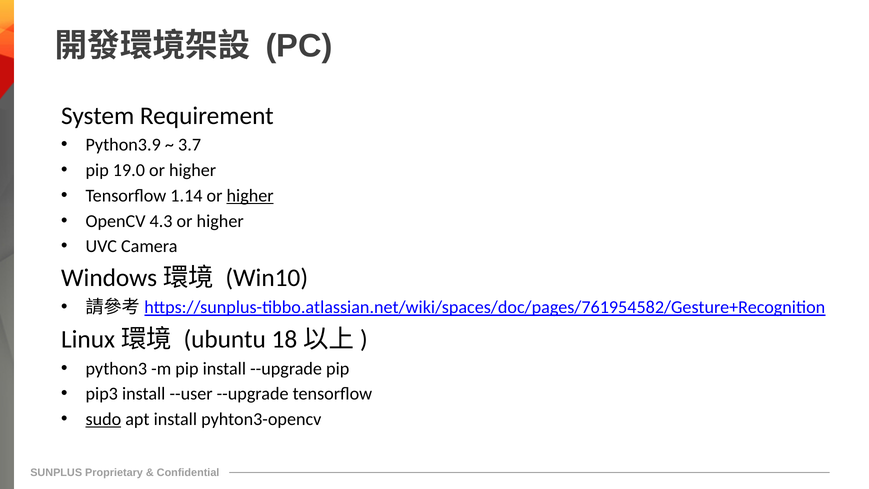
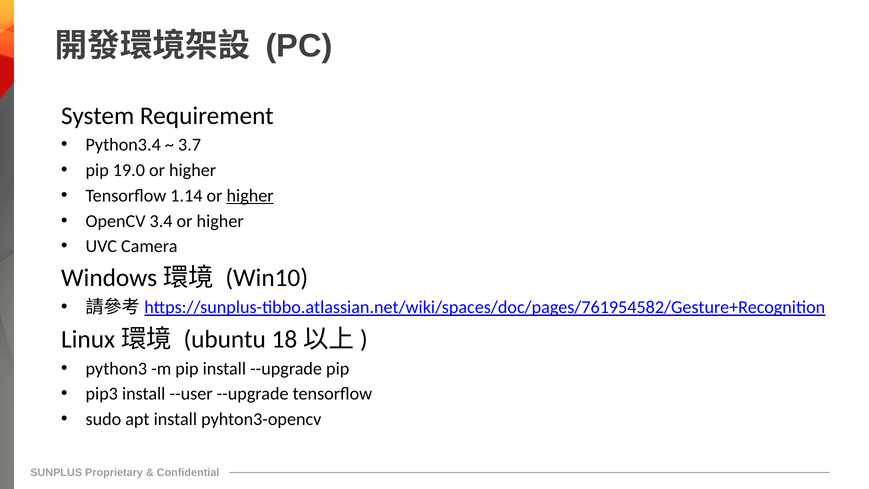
Python3.9: Python3.9 -> Python3.4
4.3: 4.3 -> 3.4
sudo underline: present -> none
